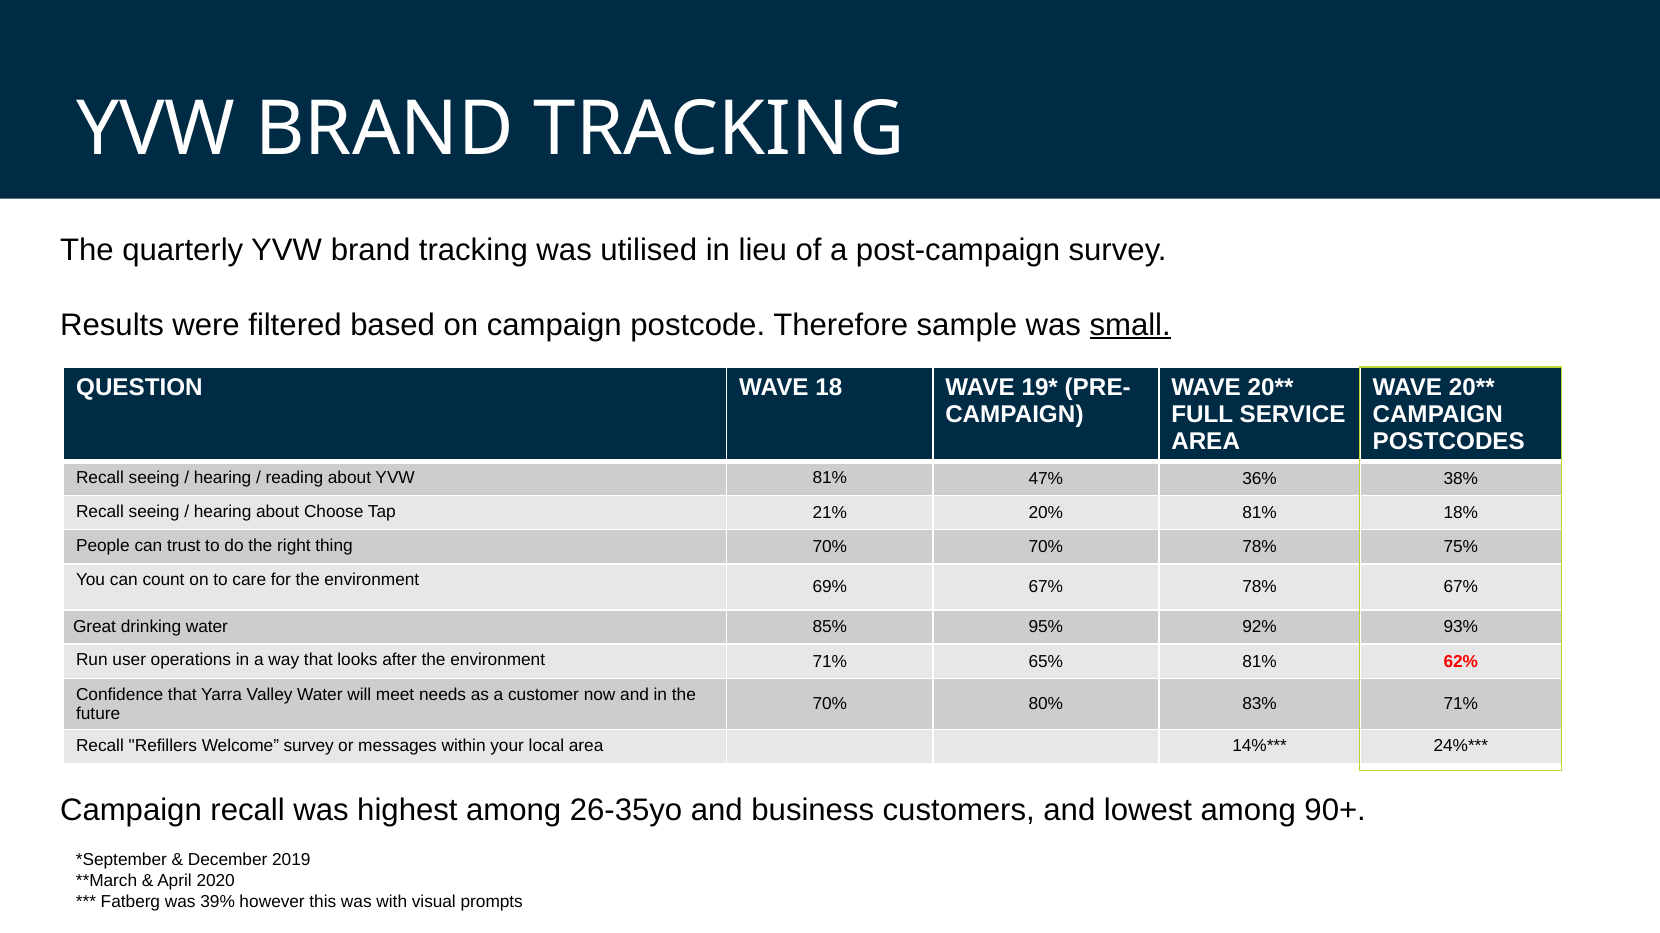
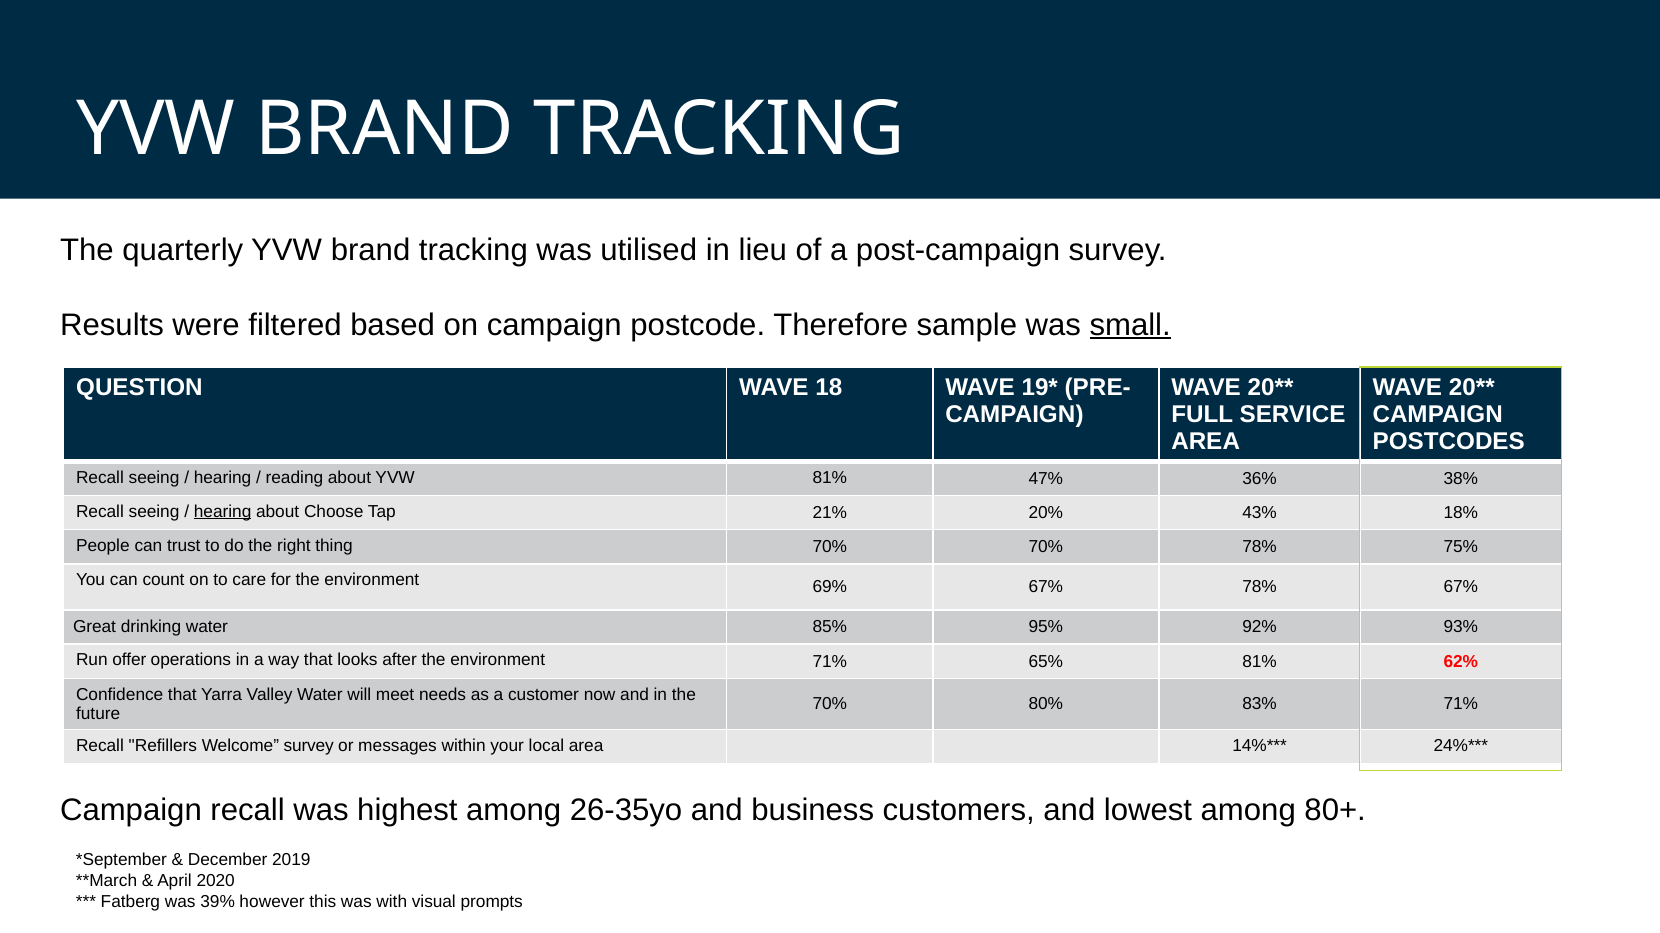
hearing at (223, 512) underline: none -> present
20% 81%: 81% -> 43%
user: user -> offer
90+: 90+ -> 80+
